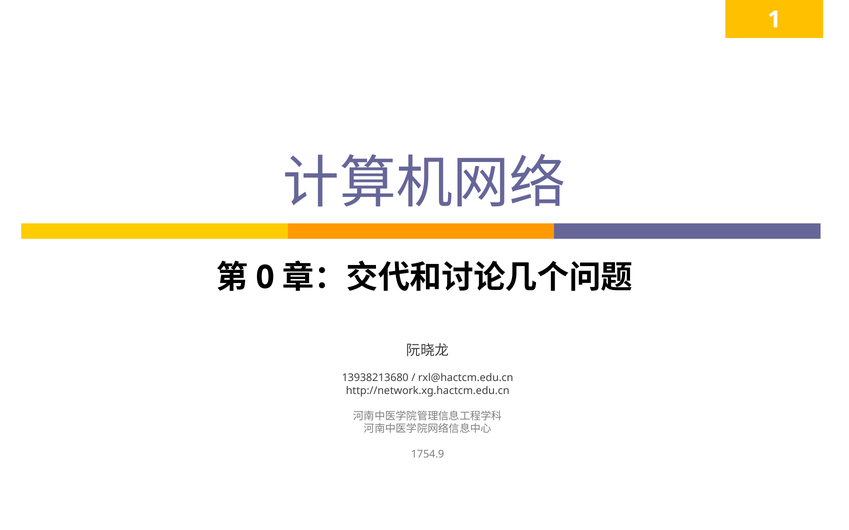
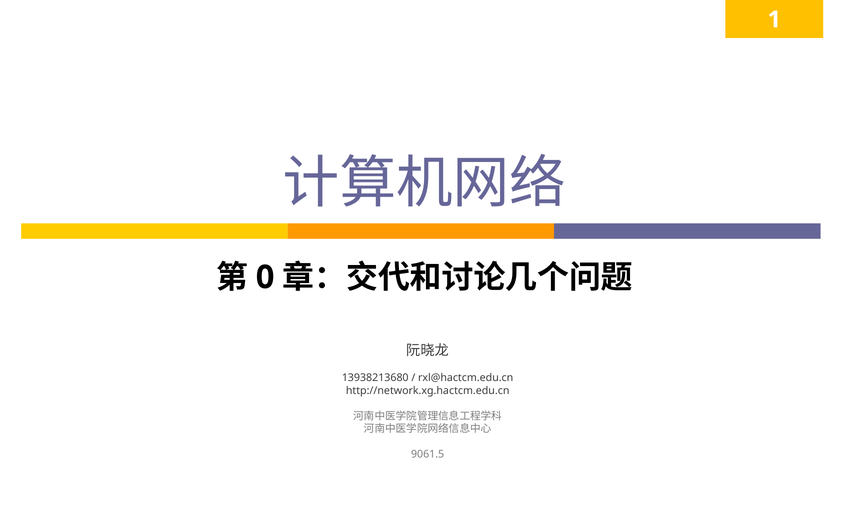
1754.9: 1754.9 -> 9061.5
